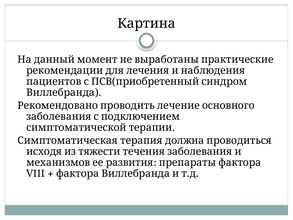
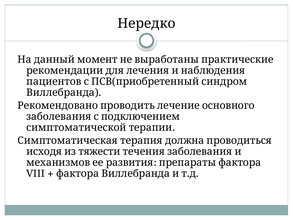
Картина: Картина -> Нередко
